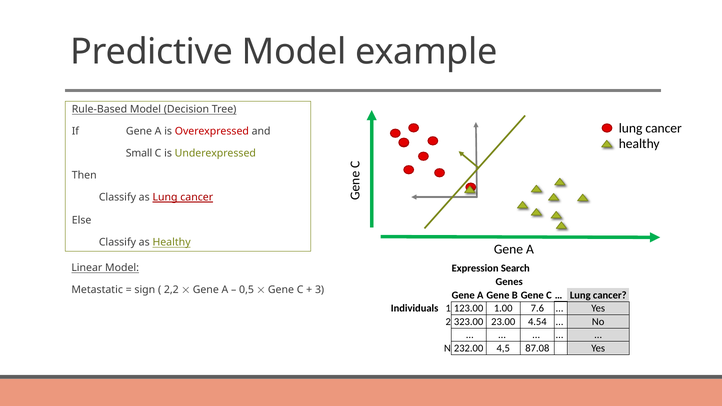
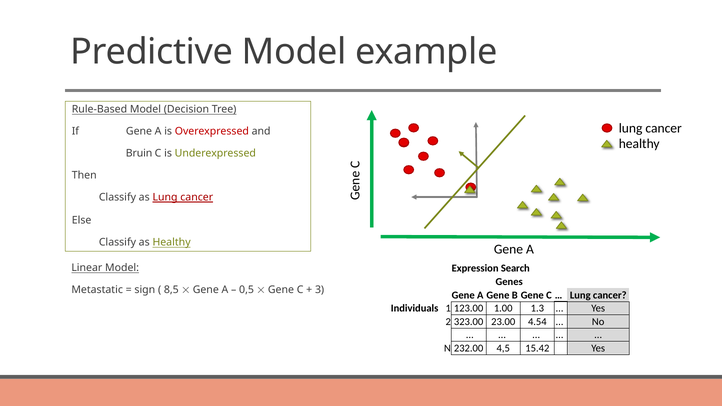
Small: Small -> Bruin
2,2: 2,2 -> 8,5
7.6: 7.6 -> 1.3
87.08: 87.08 -> 15.42
